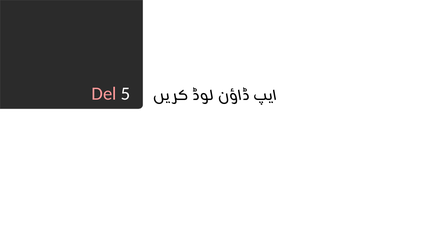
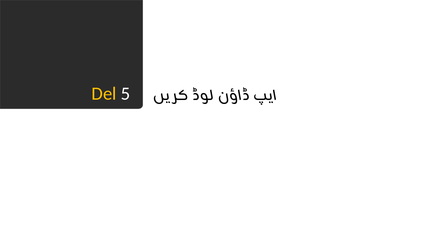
Del colour: pink -> yellow
